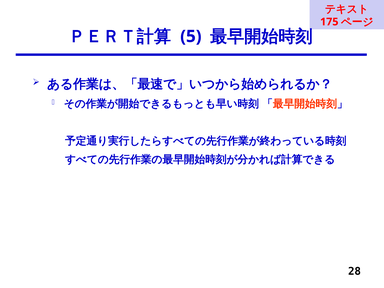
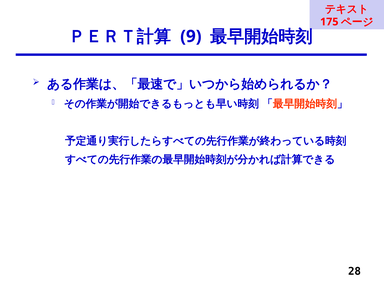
5: 5 -> 9
